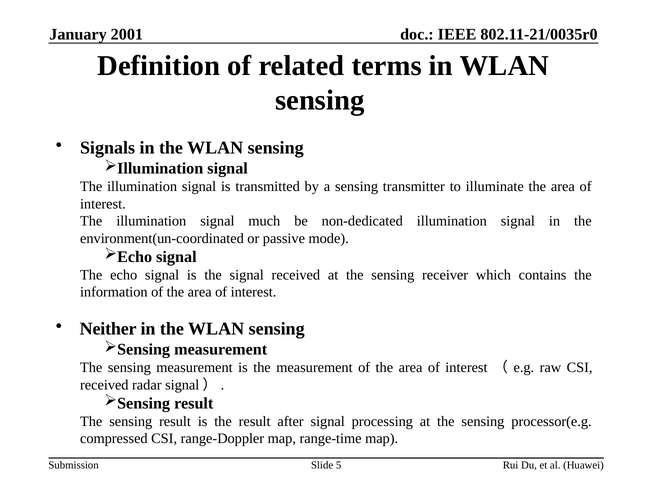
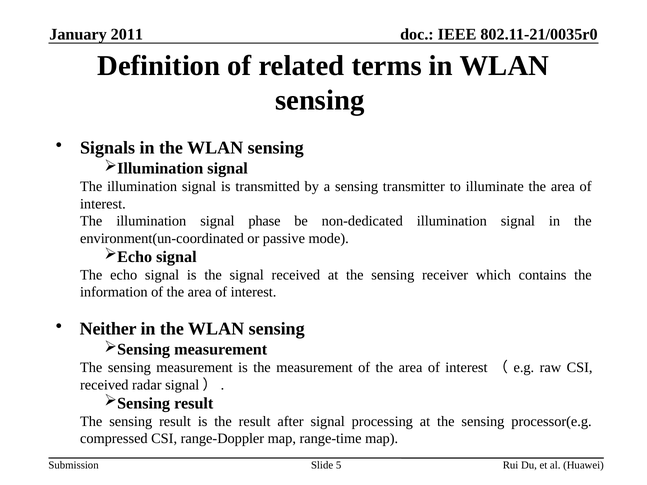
2001: 2001 -> 2011
much: much -> phase
